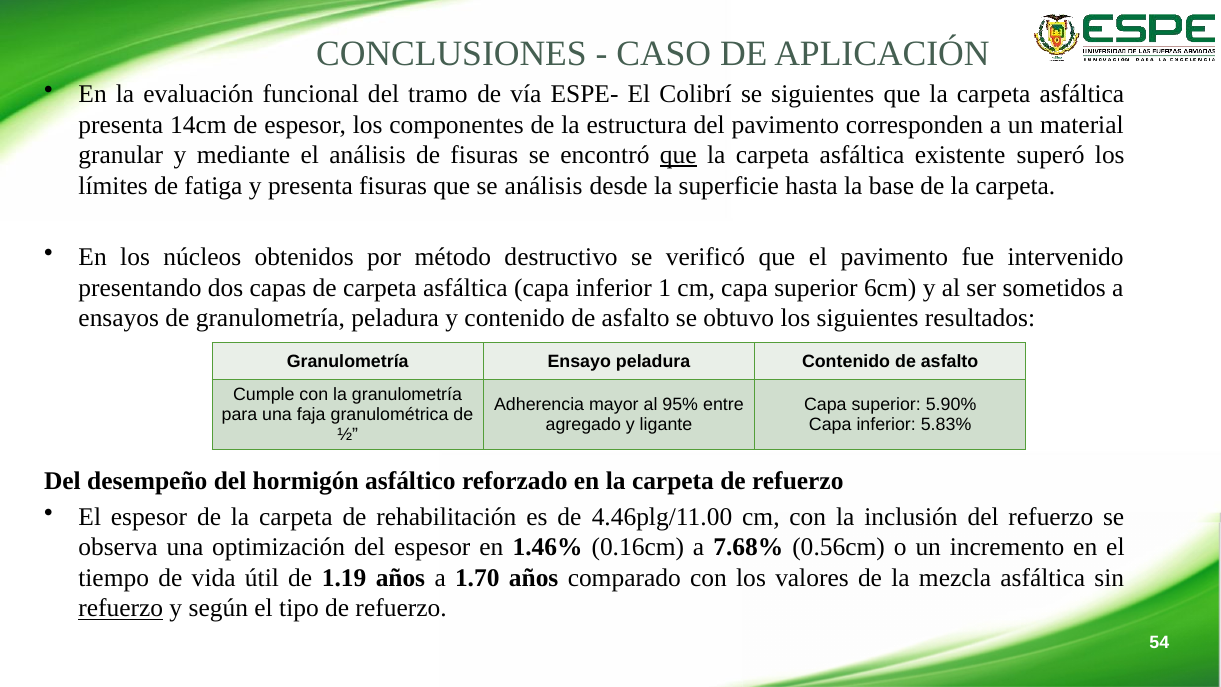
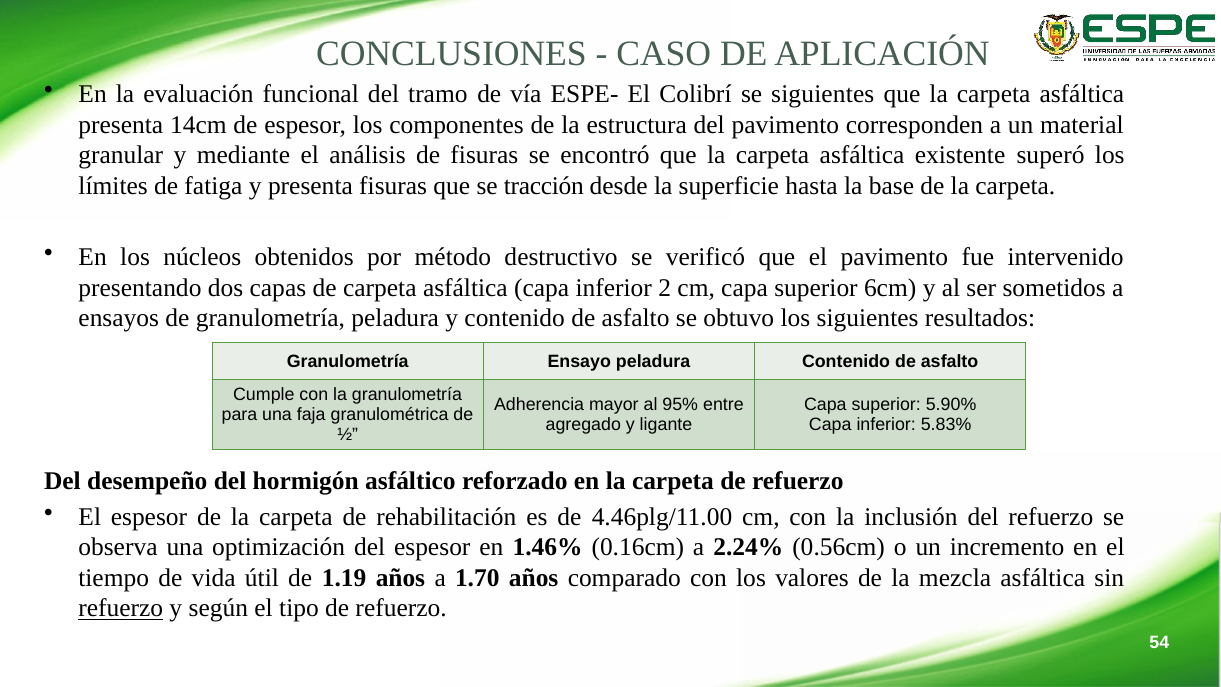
que at (678, 155) underline: present -> none
se análisis: análisis -> tracción
1: 1 -> 2
7.68%: 7.68% -> 2.24%
